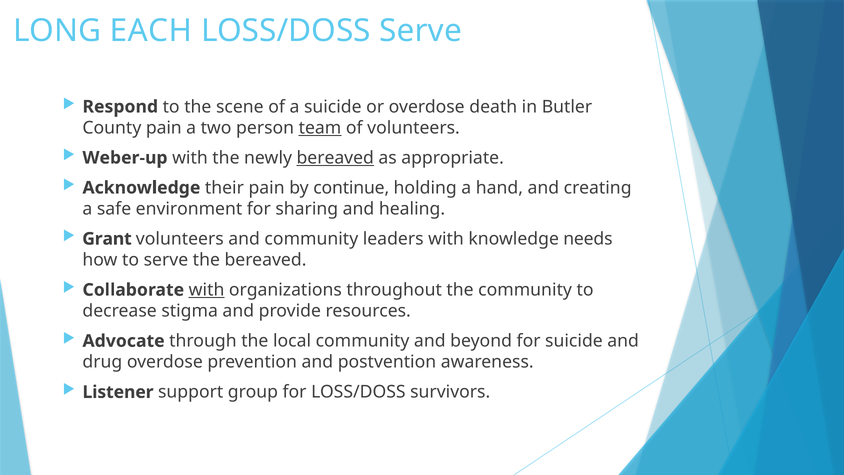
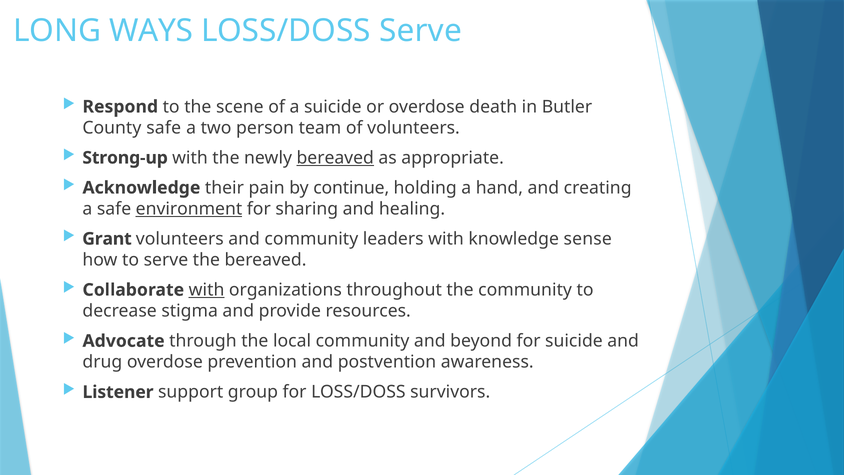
EACH: EACH -> WAYS
County pain: pain -> safe
team underline: present -> none
Weber-up: Weber-up -> Strong-up
environment underline: none -> present
needs: needs -> sense
